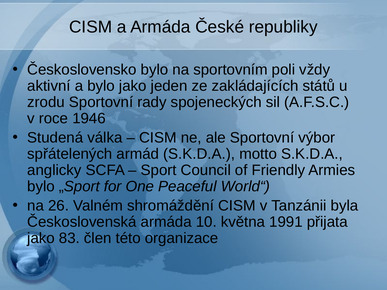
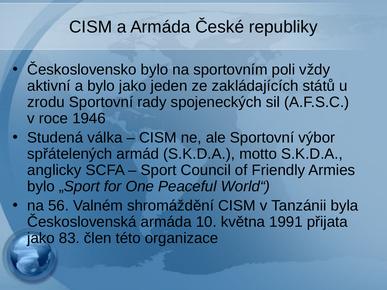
26: 26 -> 56
